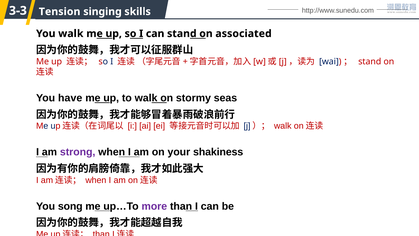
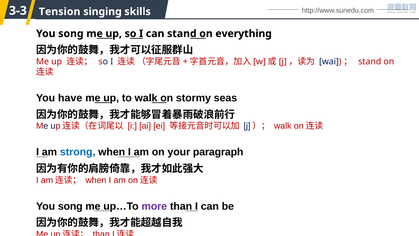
walk at (71, 34): walk -> song
associated: associated -> everything
strong colour: purple -> blue
shakiness: shakiness -> paragraph
